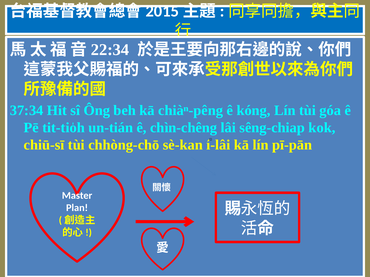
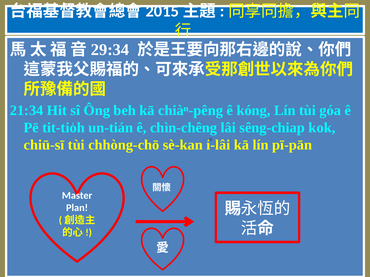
22:34: 22:34 -> 29:34
37:34: 37:34 -> 21:34
